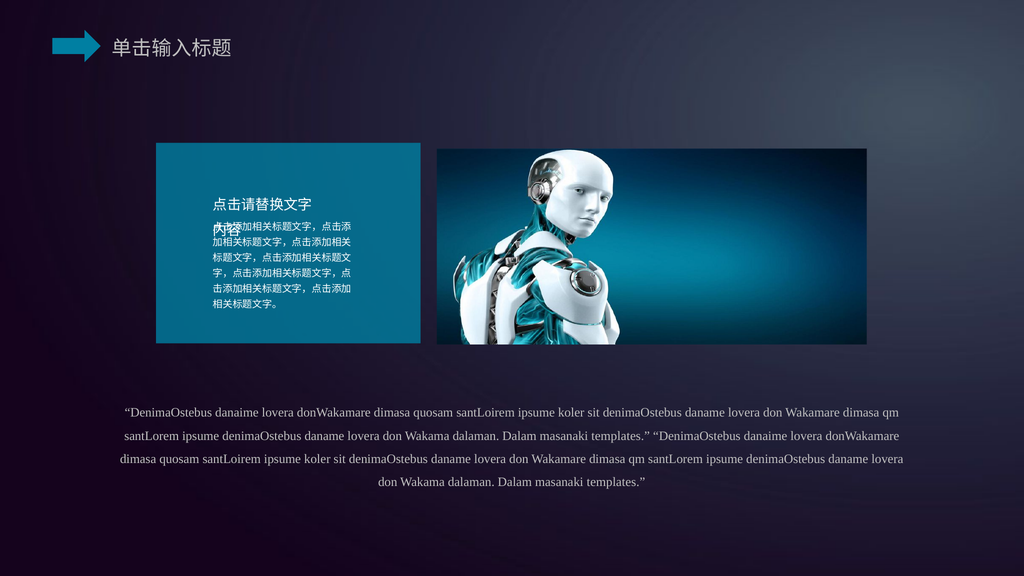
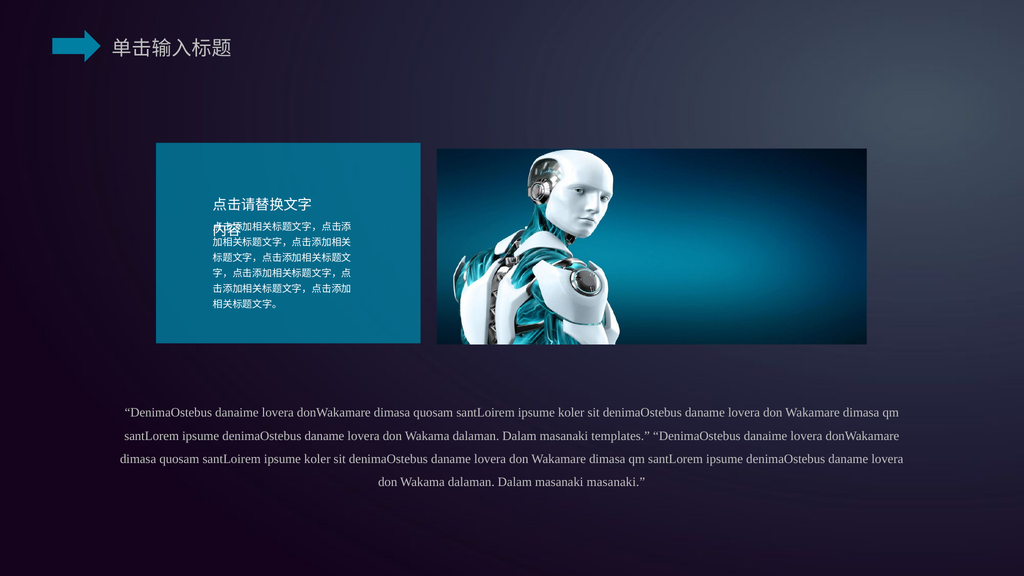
templates at (616, 482): templates -> masanaki
